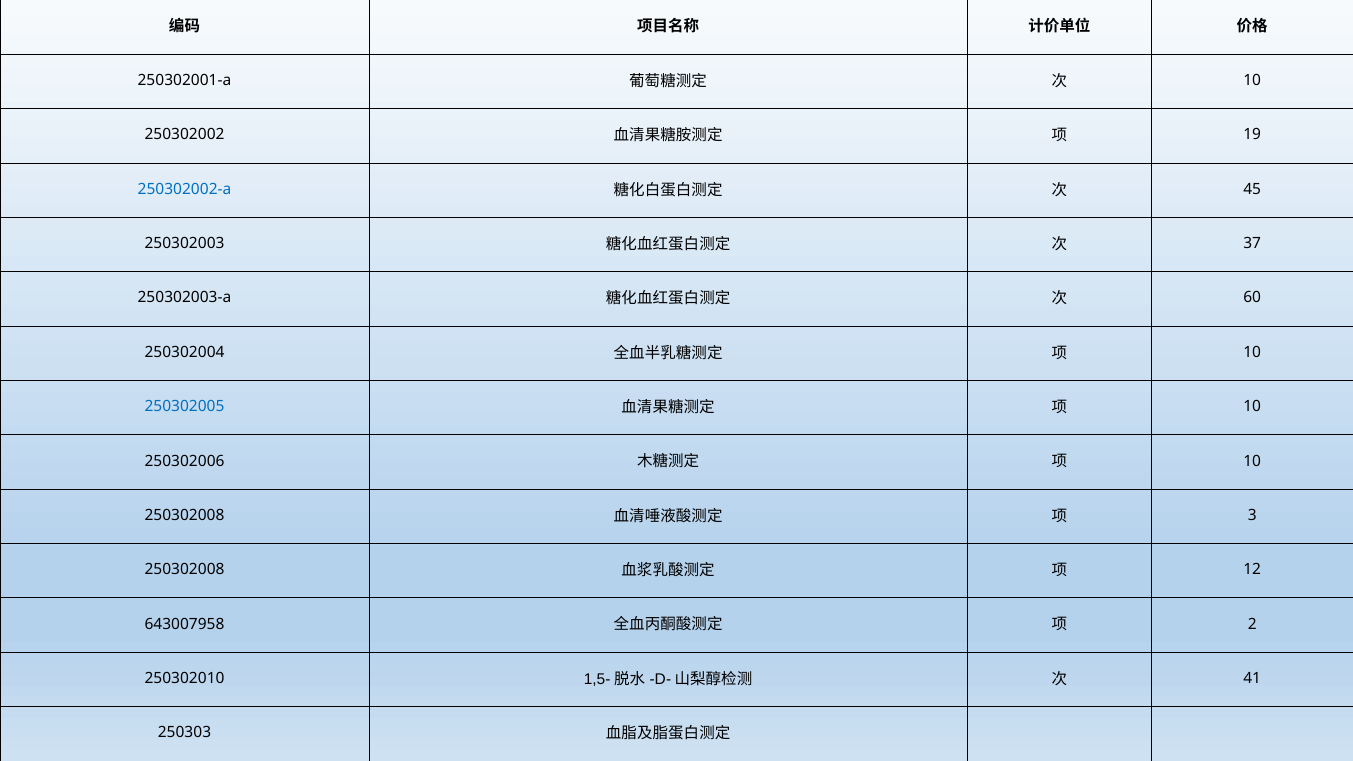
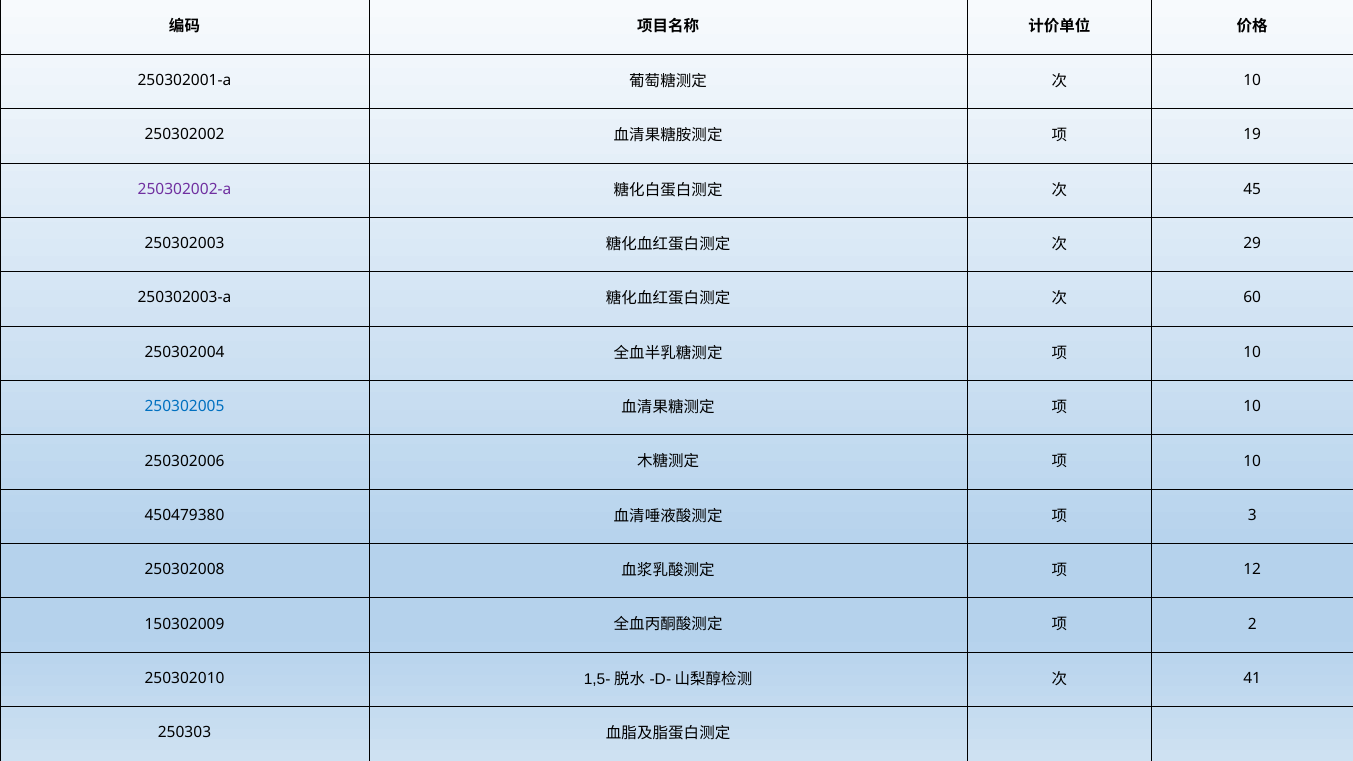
250302002-a colour: blue -> purple
37: 37 -> 29
250302008 at (184, 515): 250302008 -> 450479380
643007958: 643007958 -> 150302009
